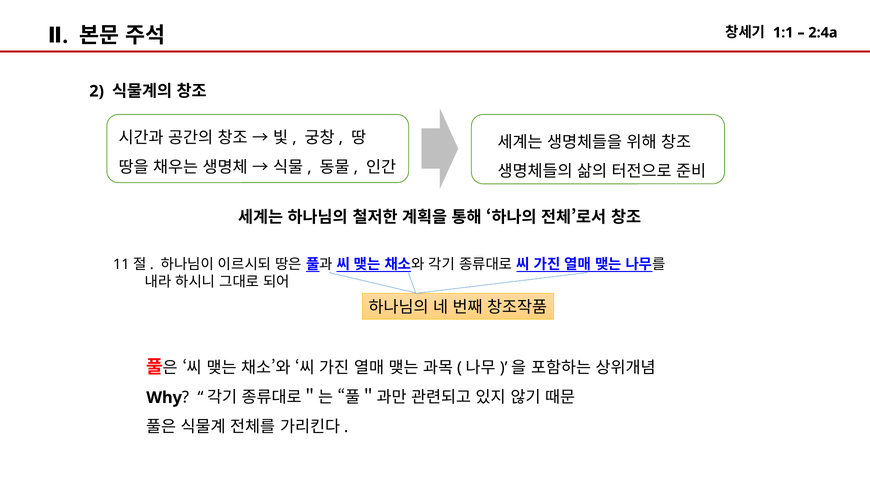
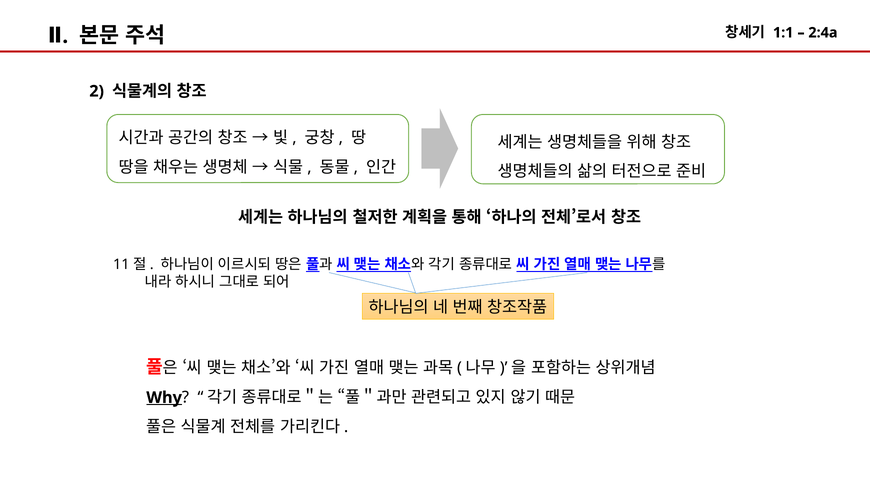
Why underline: none -> present
